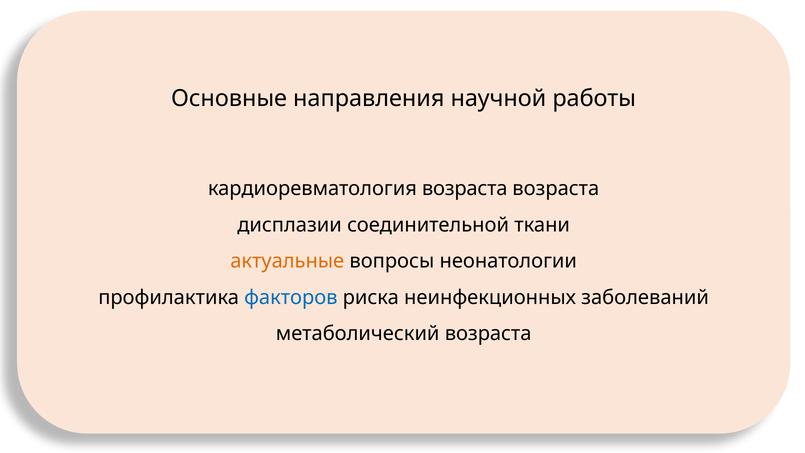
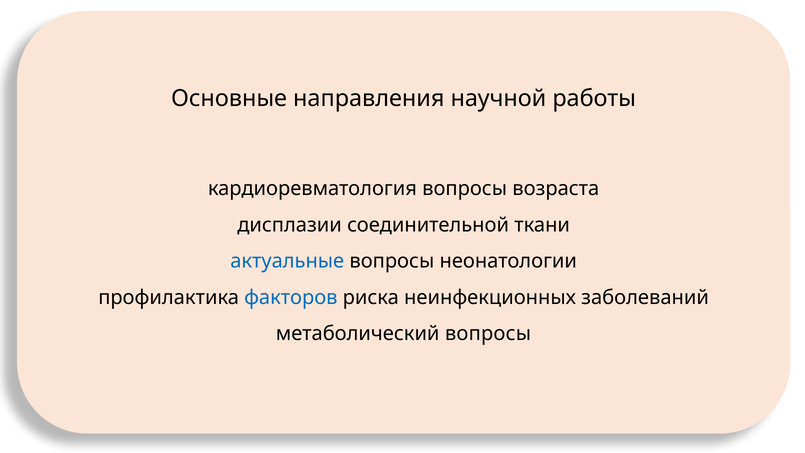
кардиоревматология возраста: возраста -> вопросы
актуальные colour: orange -> blue
метаболический возраста: возраста -> вопросы
